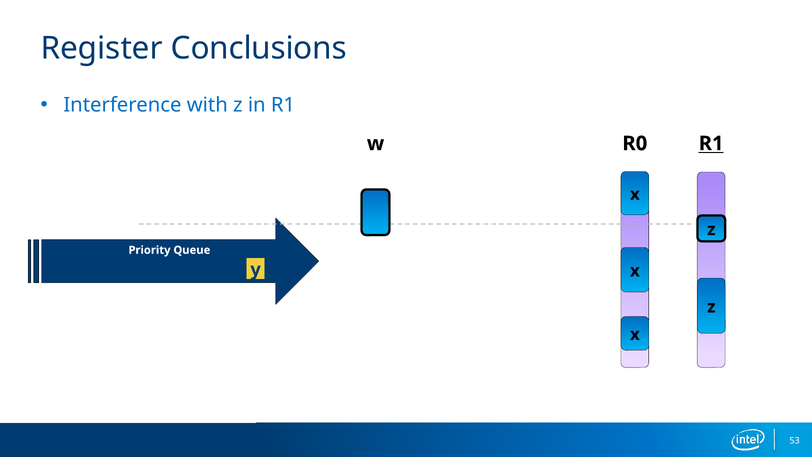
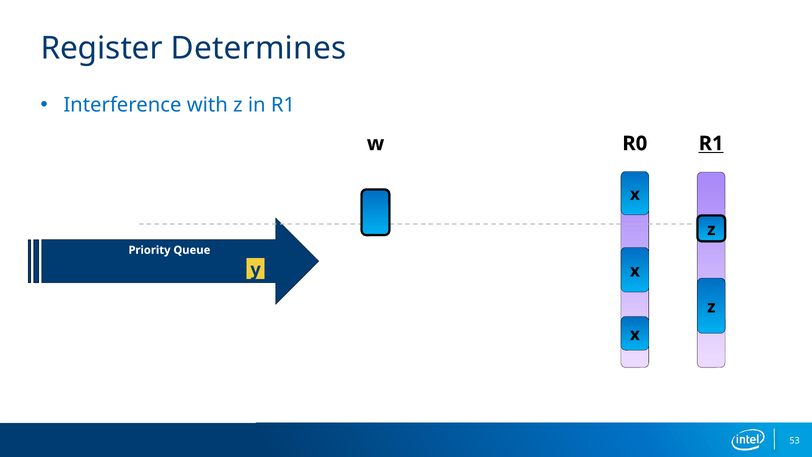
Conclusions: Conclusions -> Determines
